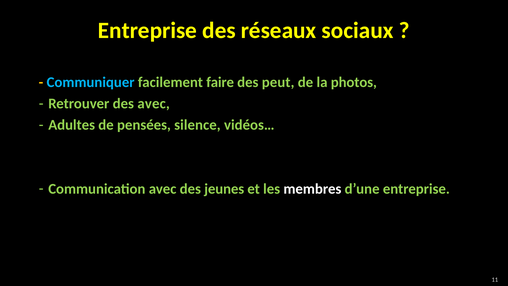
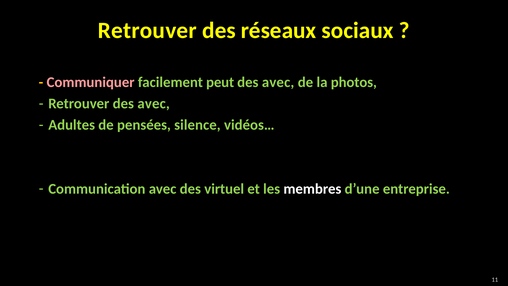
Entreprise at (147, 31): Entreprise -> Retrouver
Communiquer colour: light blue -> pink
faire: faire -> peut
peut at (278, 82): peut -> avec
jeunes: jeunes -> virtuel
